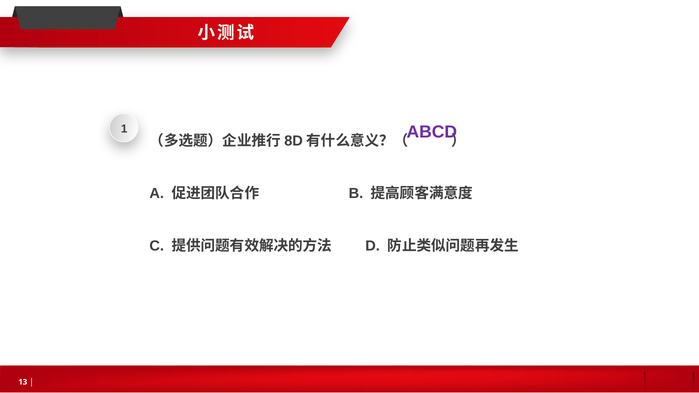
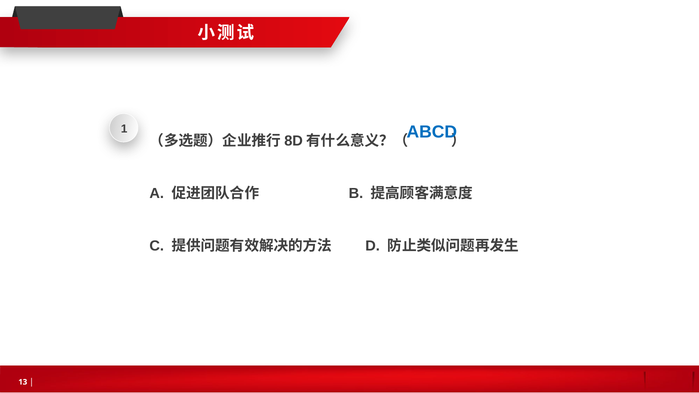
ABCD colour: purple -> blue
